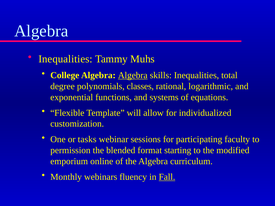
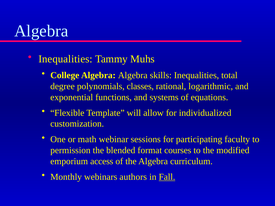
Algebra at (133, 75) underline: present -> none
tasks: tasks -> math
starting: starting -> courses
online: online -> access
fluency: fluency -> authors
